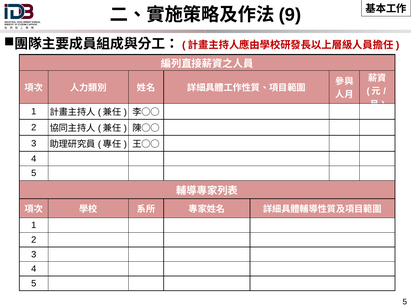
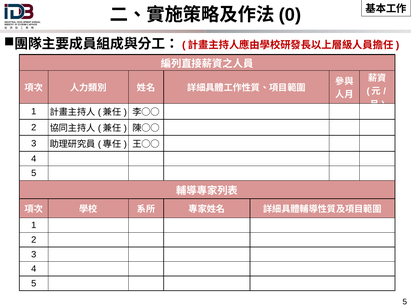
9: 9 -> 0
